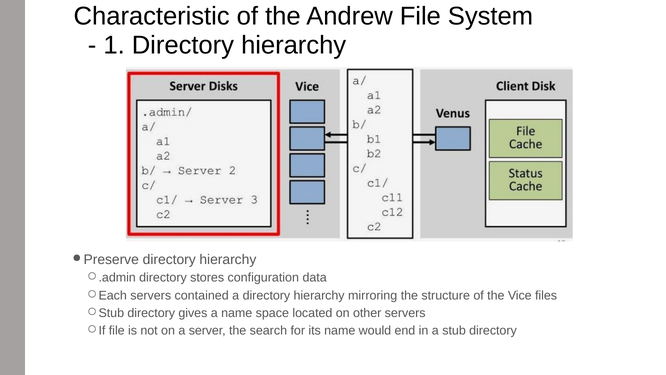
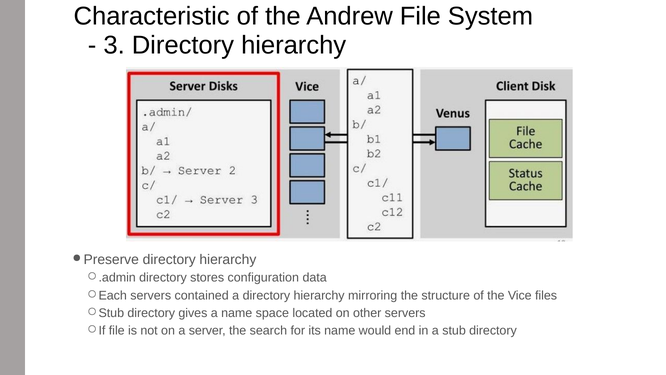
1: 1 -> 3
